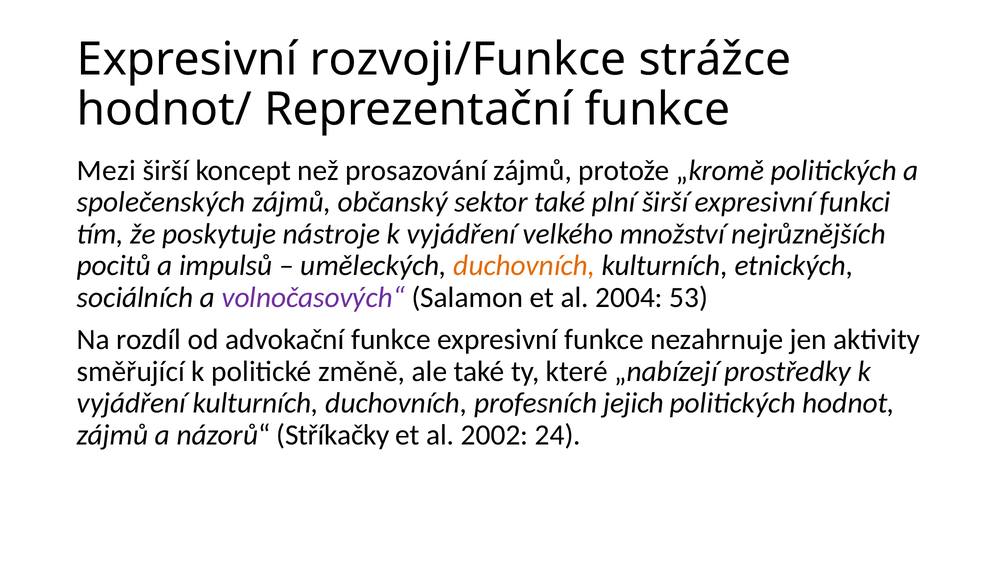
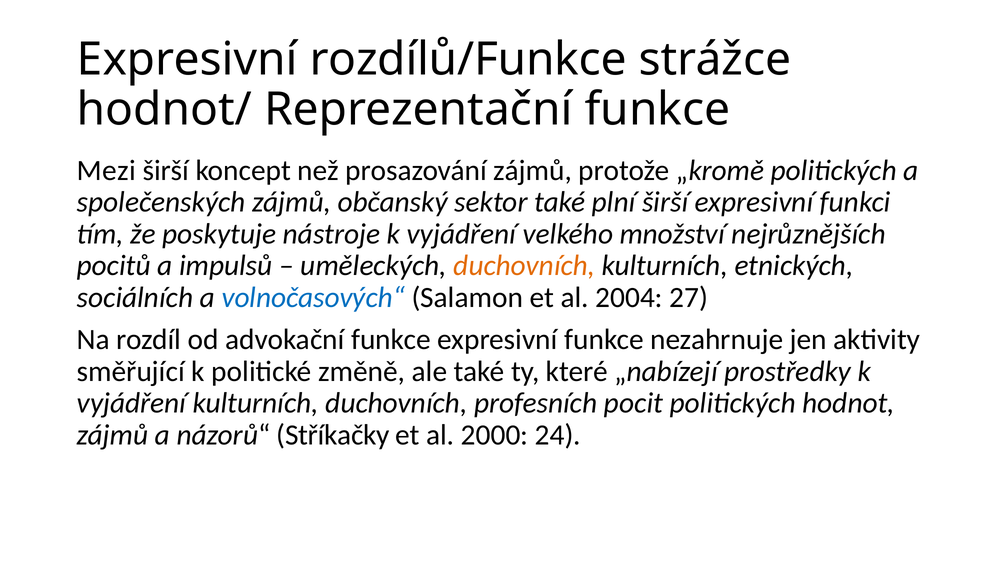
rozvoji/Funkce: rozvoji/Funkce -> rozdílů/Funkce
volnočasových“ colour: purple -> blue
53: 53 -> 27
jejich: jejich -> pocit
2002: 2002 -> 2000
